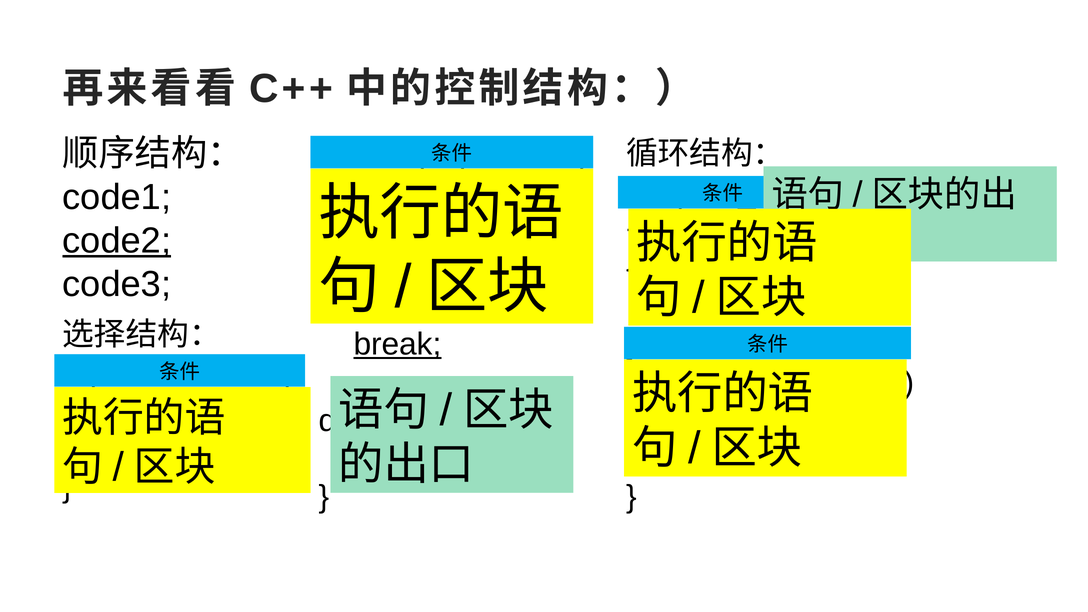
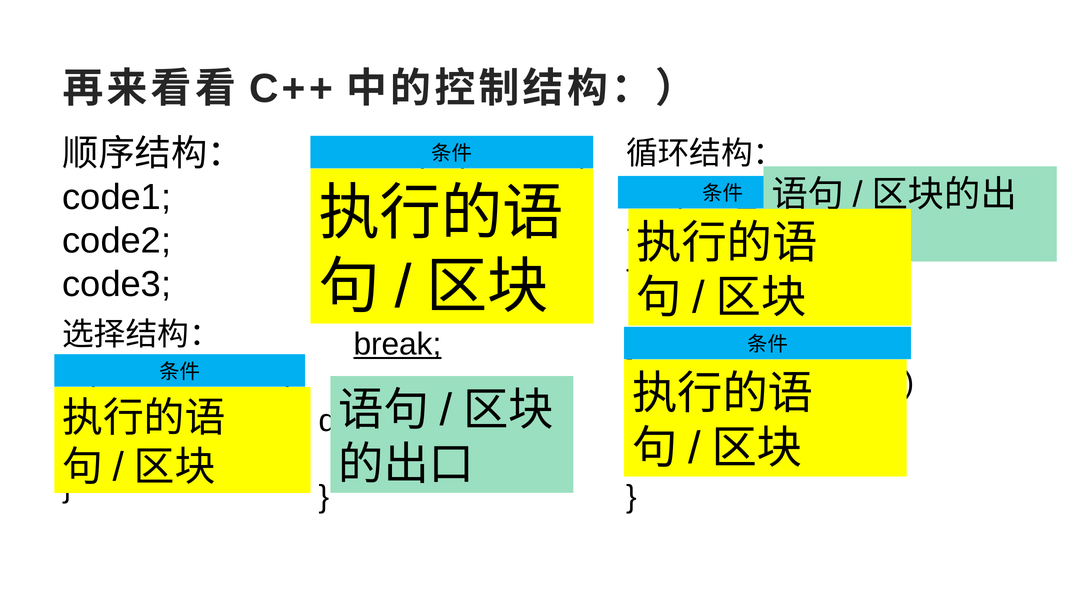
code2 underline: present -> none
